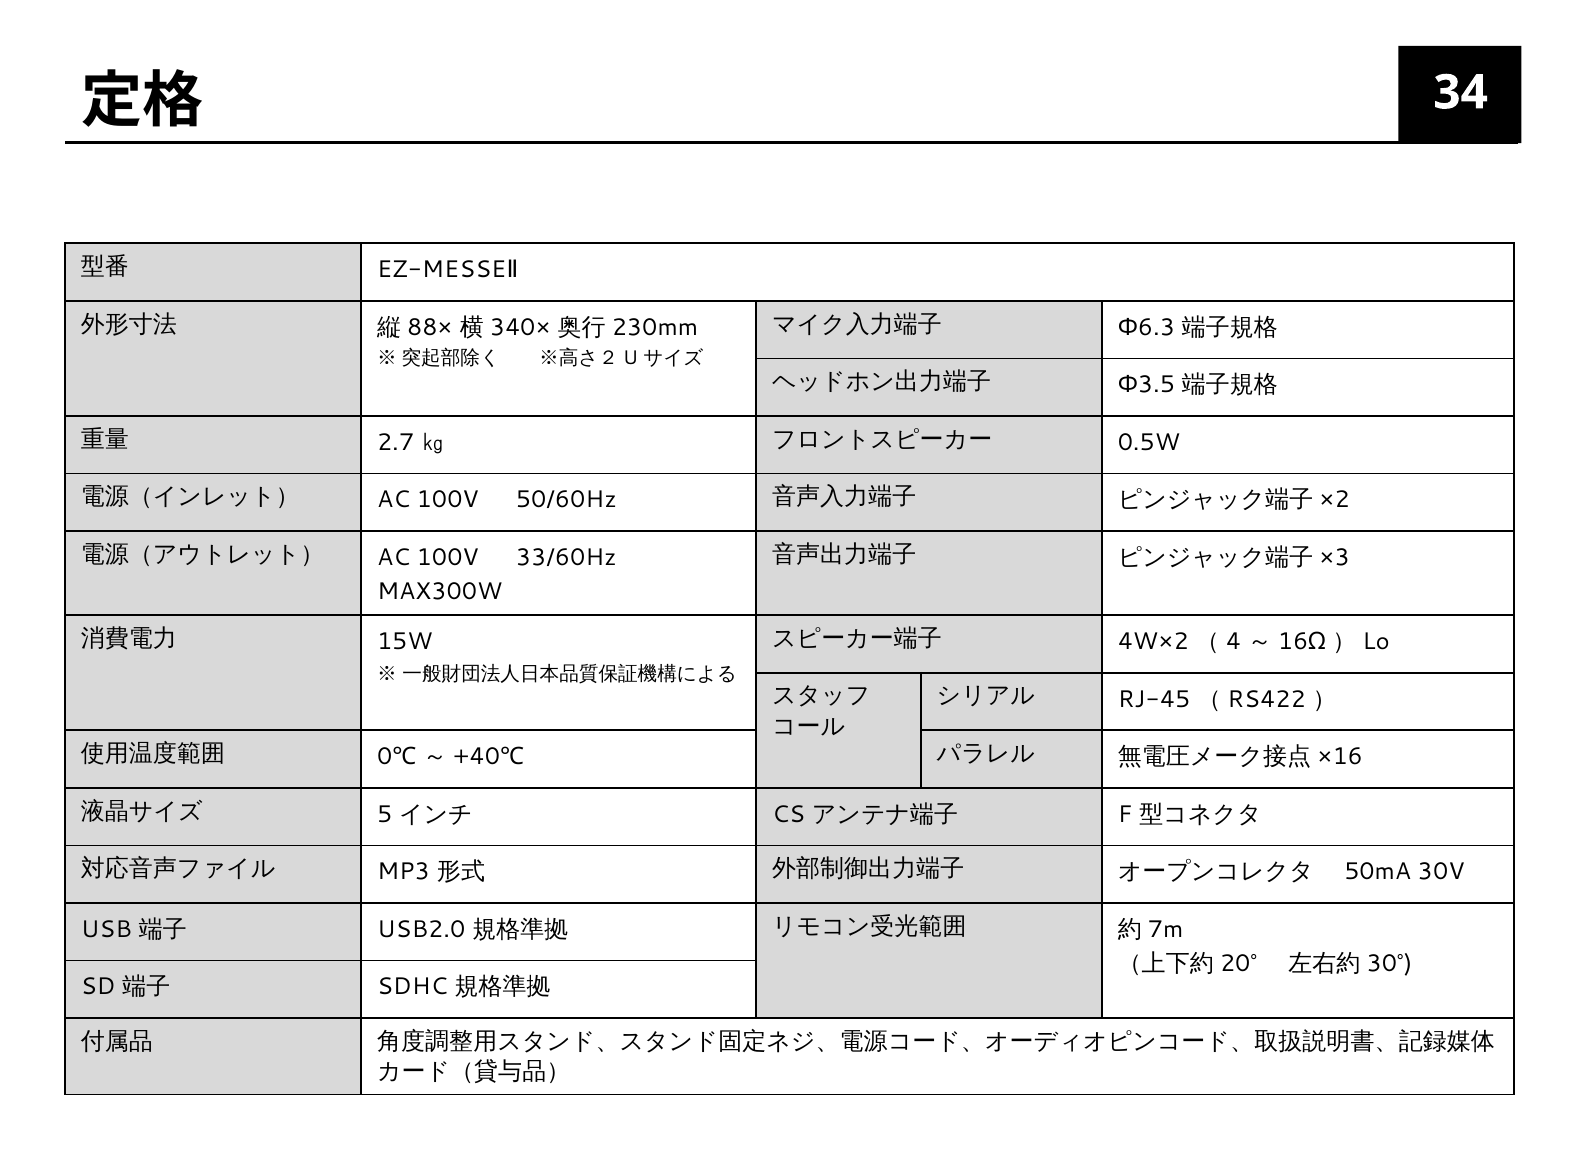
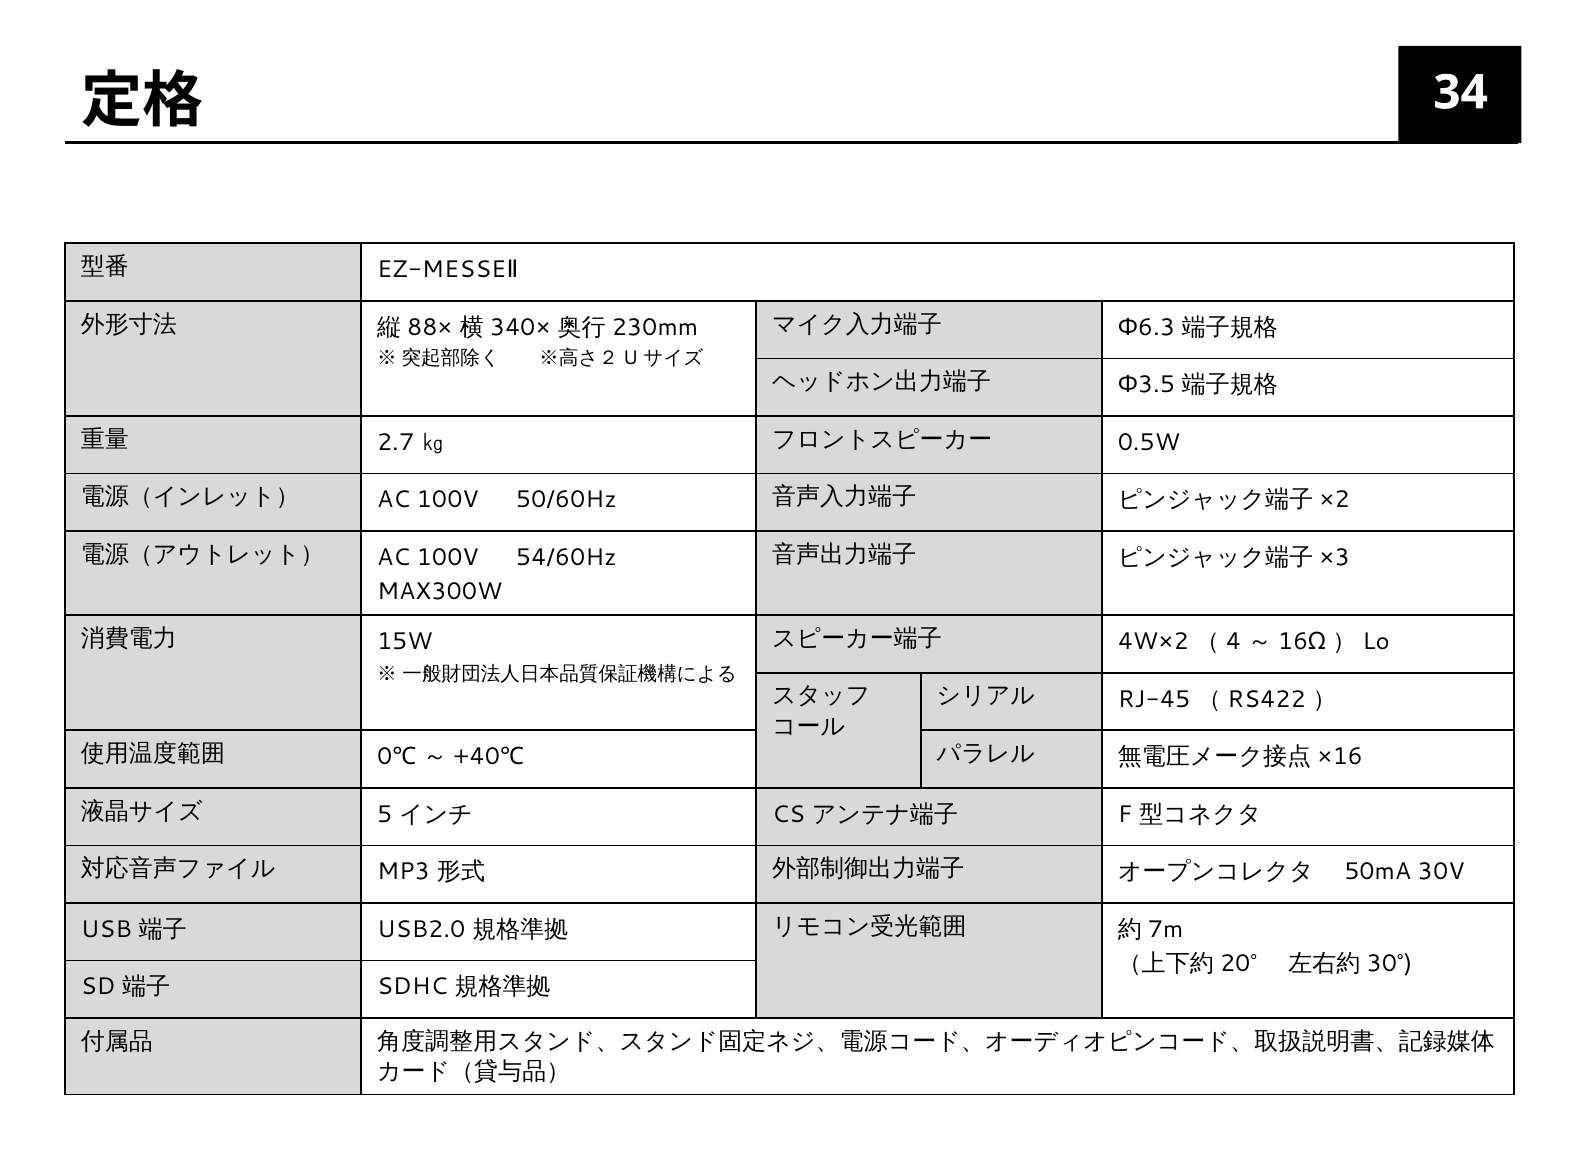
33/60Hz: 33/60Hz -> 54/60Hz
